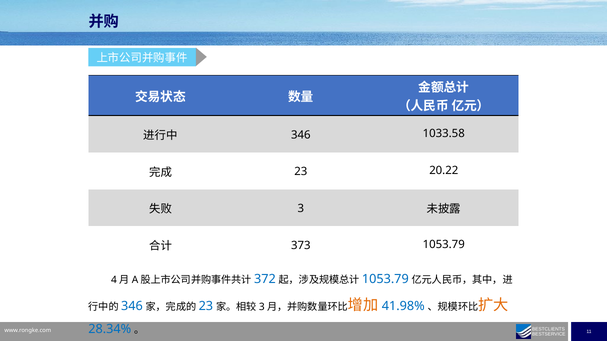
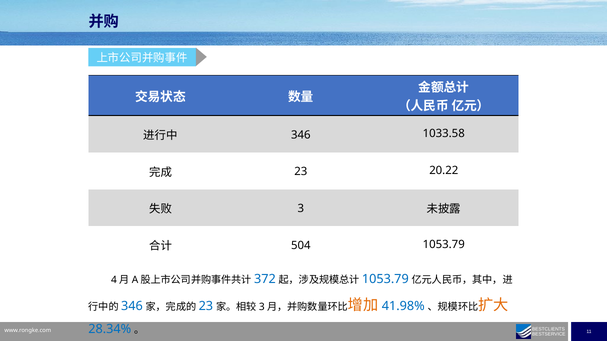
373: 373 -> 504
